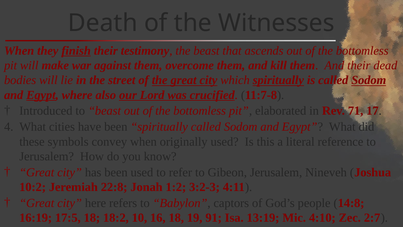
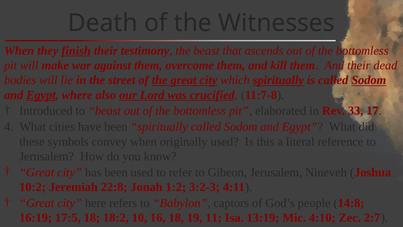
71: 71 -> 33
91: 91 -> 11
